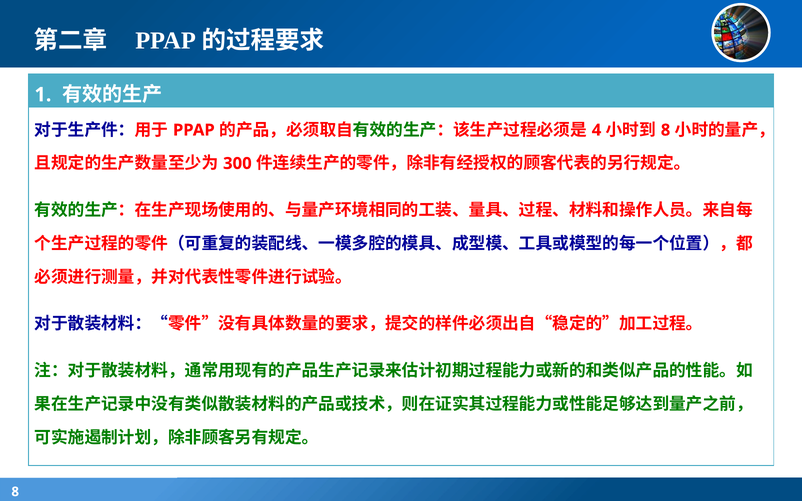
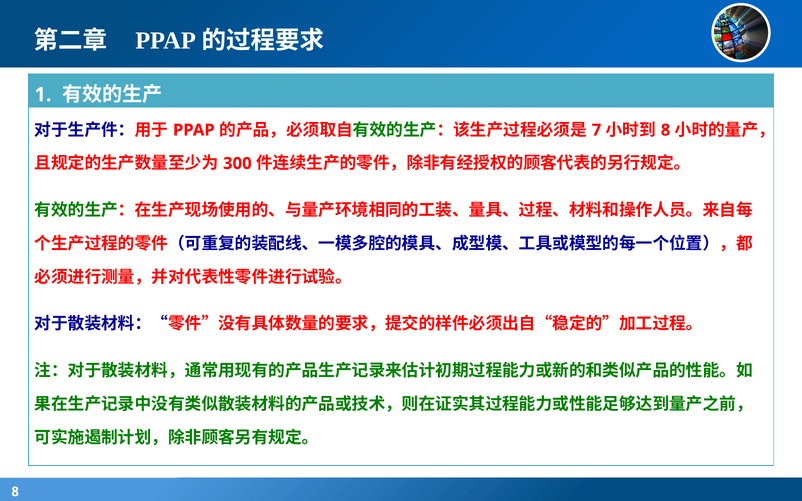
4: 4 -> 7
